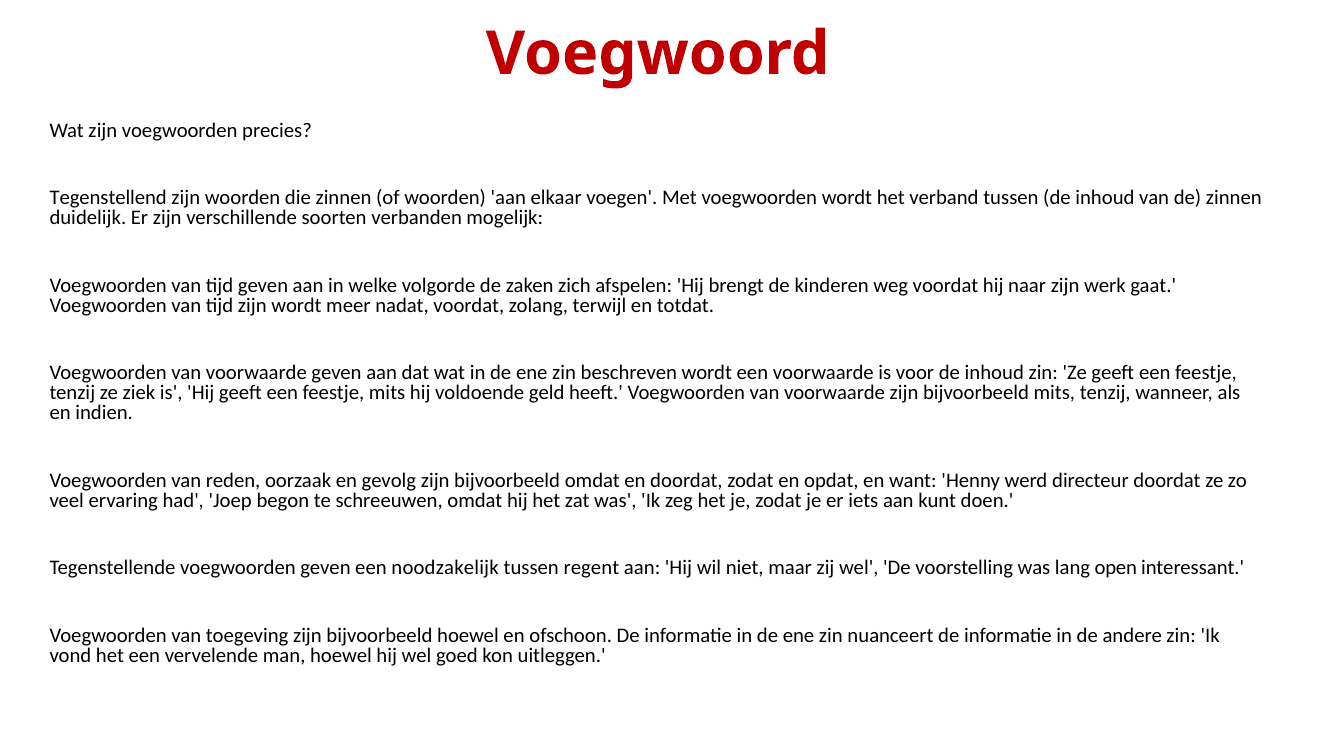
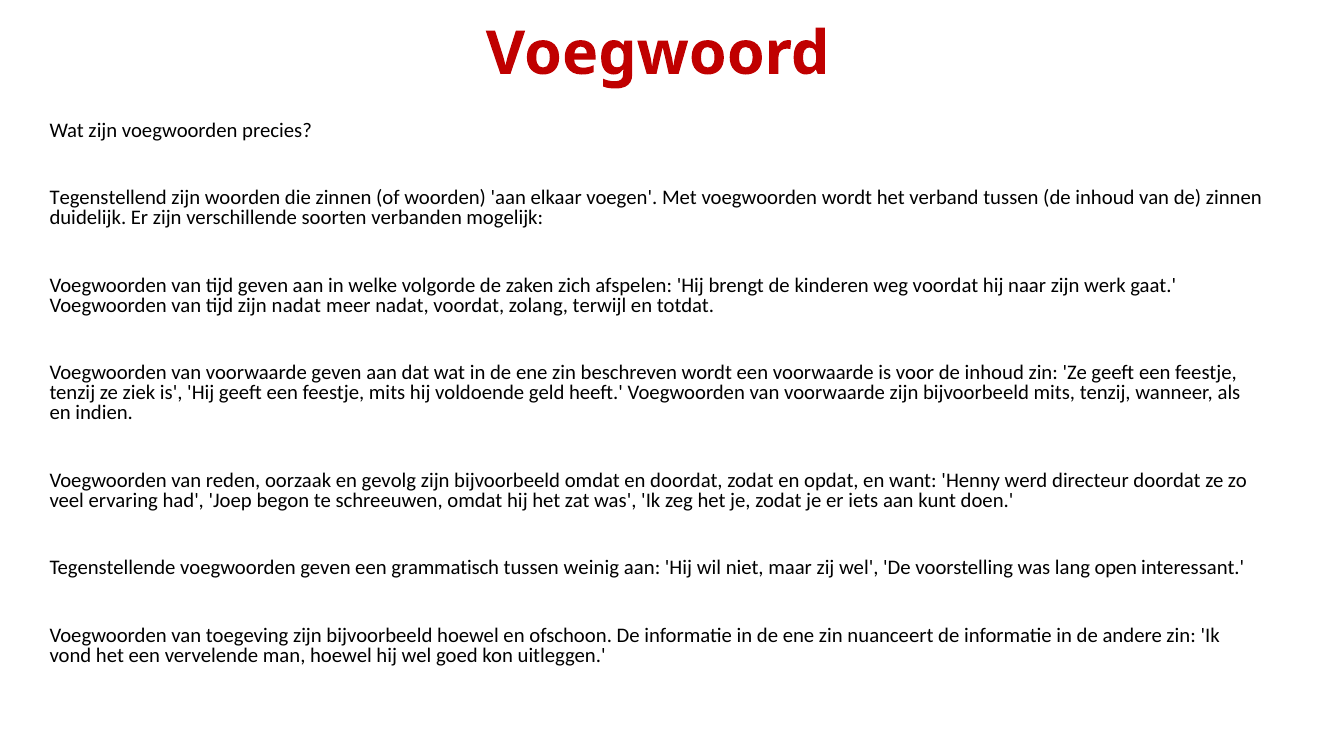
zijn wordt: wordt -> nadat
noodzakelijk: noodzakelijk -> grammatisch
regent: regent -> weinig
